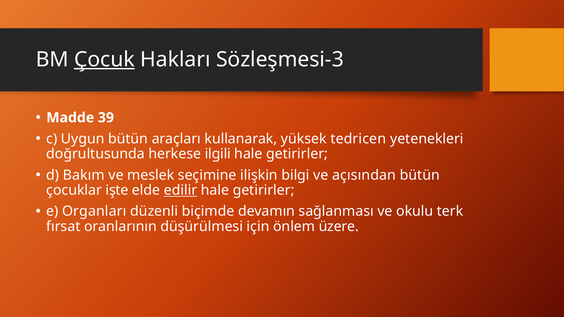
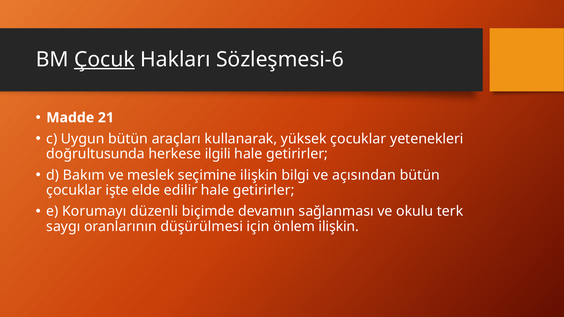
Sözleşmesi-3: Sözleşmesi-3 -> Sözleşmesi-6
39: 39 -> 21
yüksek tedricen: tedricen -> çocuklar
edilir underline: present -> none
Organları: Organları -> Korumayı
fırsat: fırsat -> saygı
önlem üzere: üzere -> ilişkin
